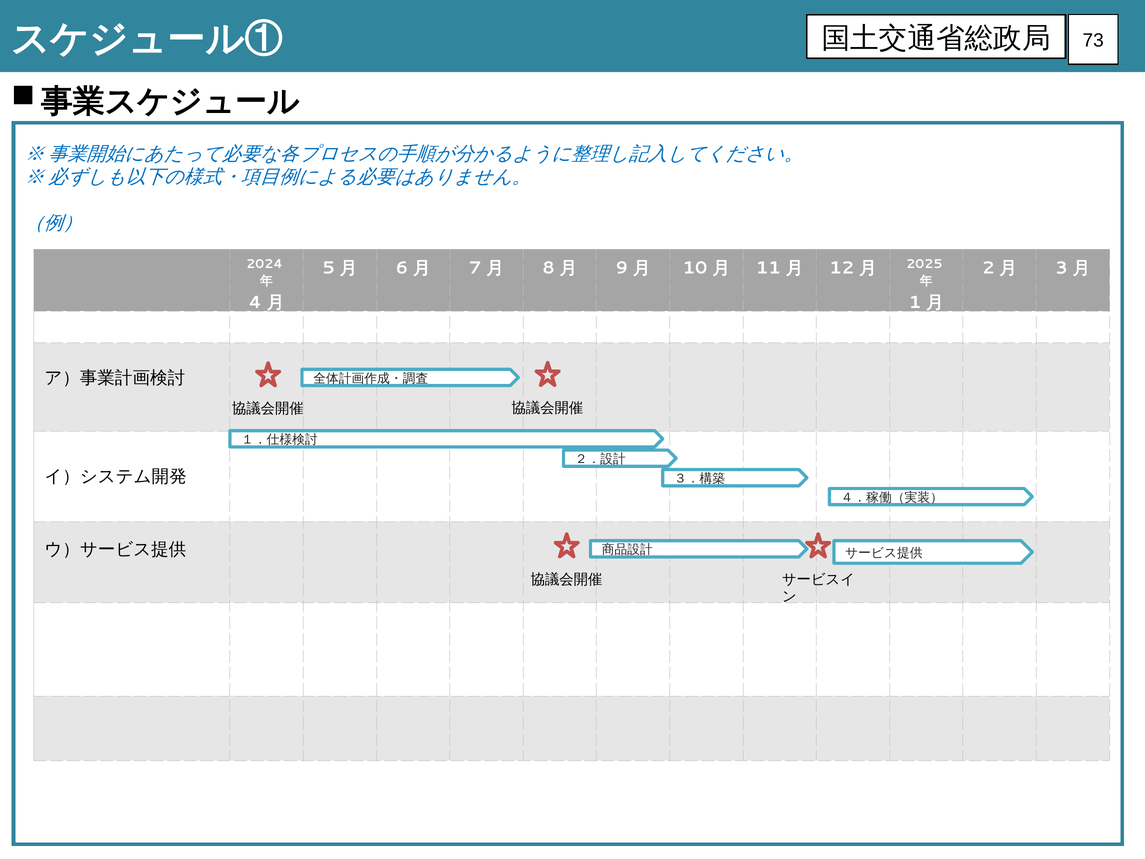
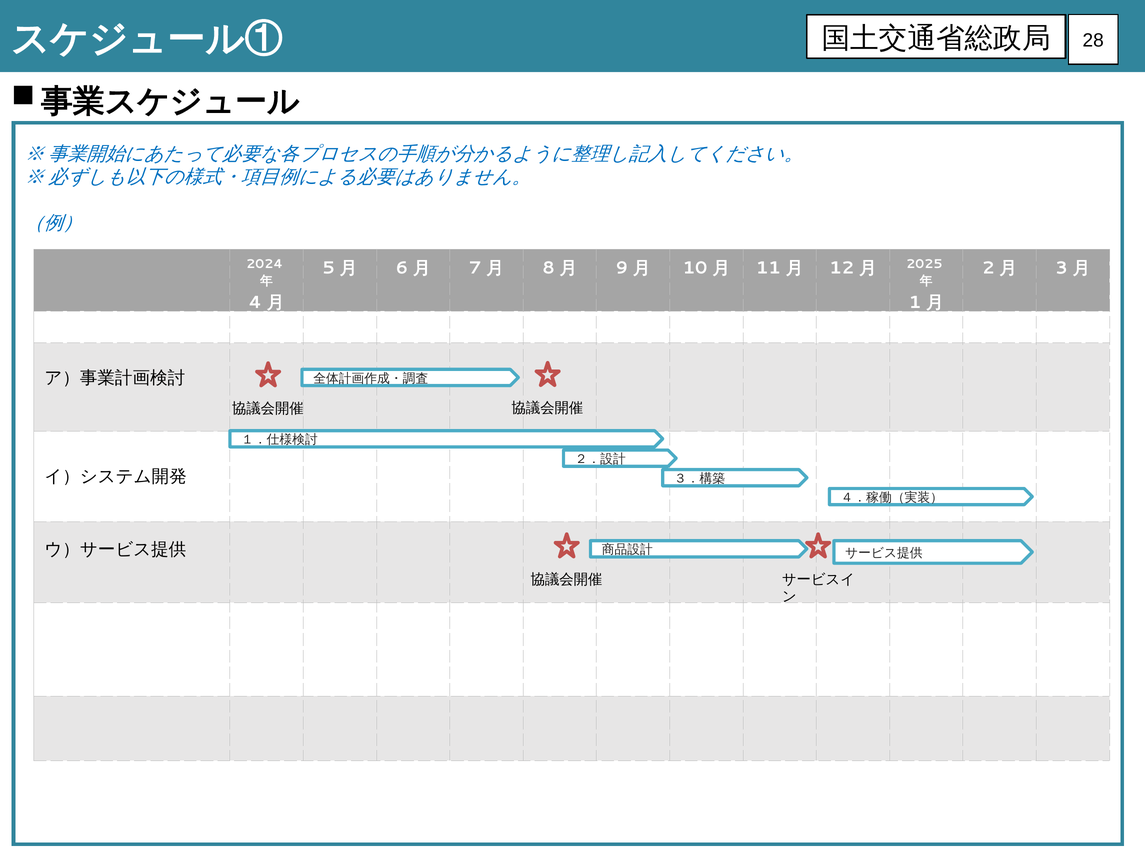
73: 73 -> 28
